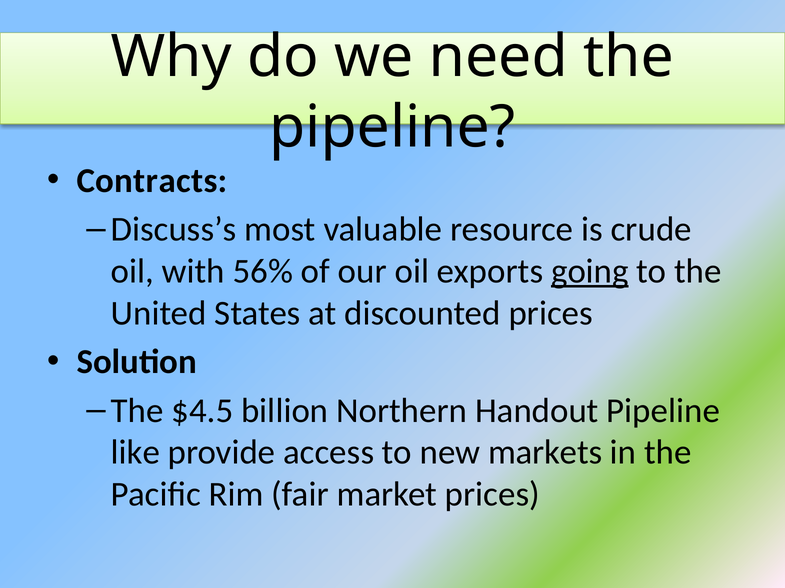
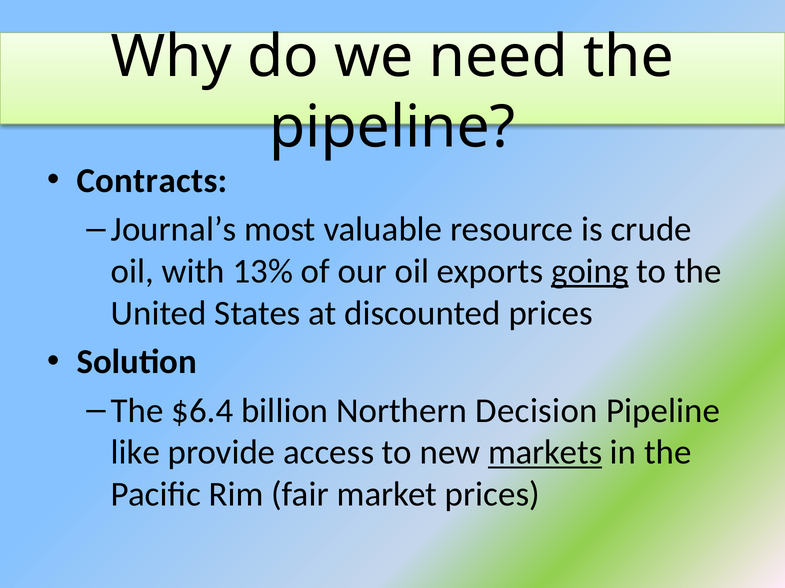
Discuss’s: Discuss’s -> Journal’s
56%: 56% -> 13%
$4.5: $4.5 -> $6.4
Handout: Handout -> Decision
markets underline: none -> present
